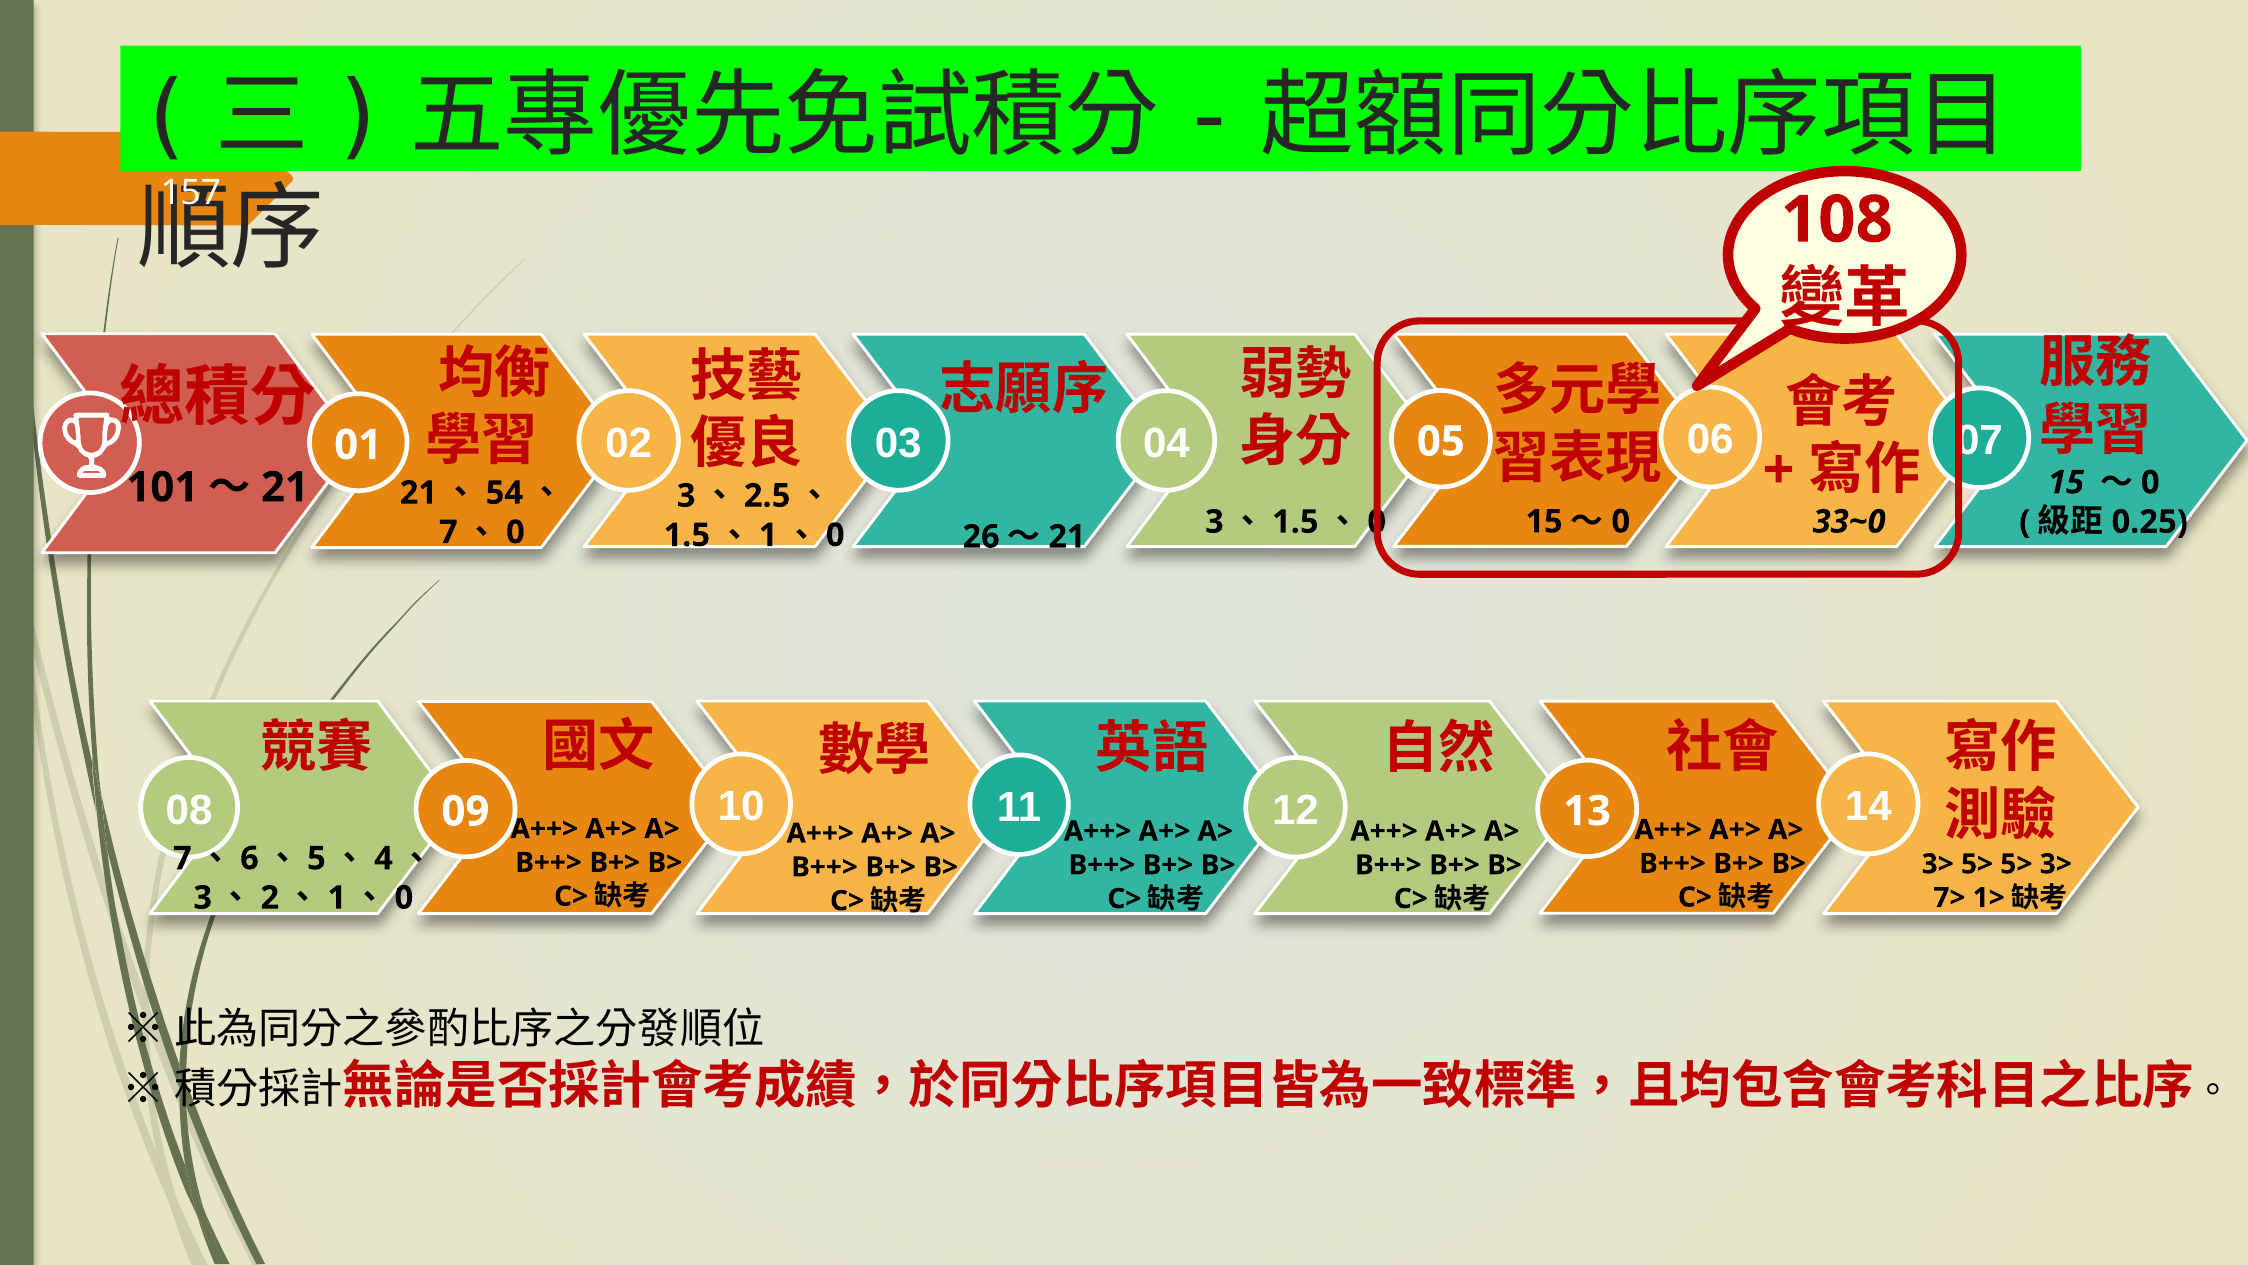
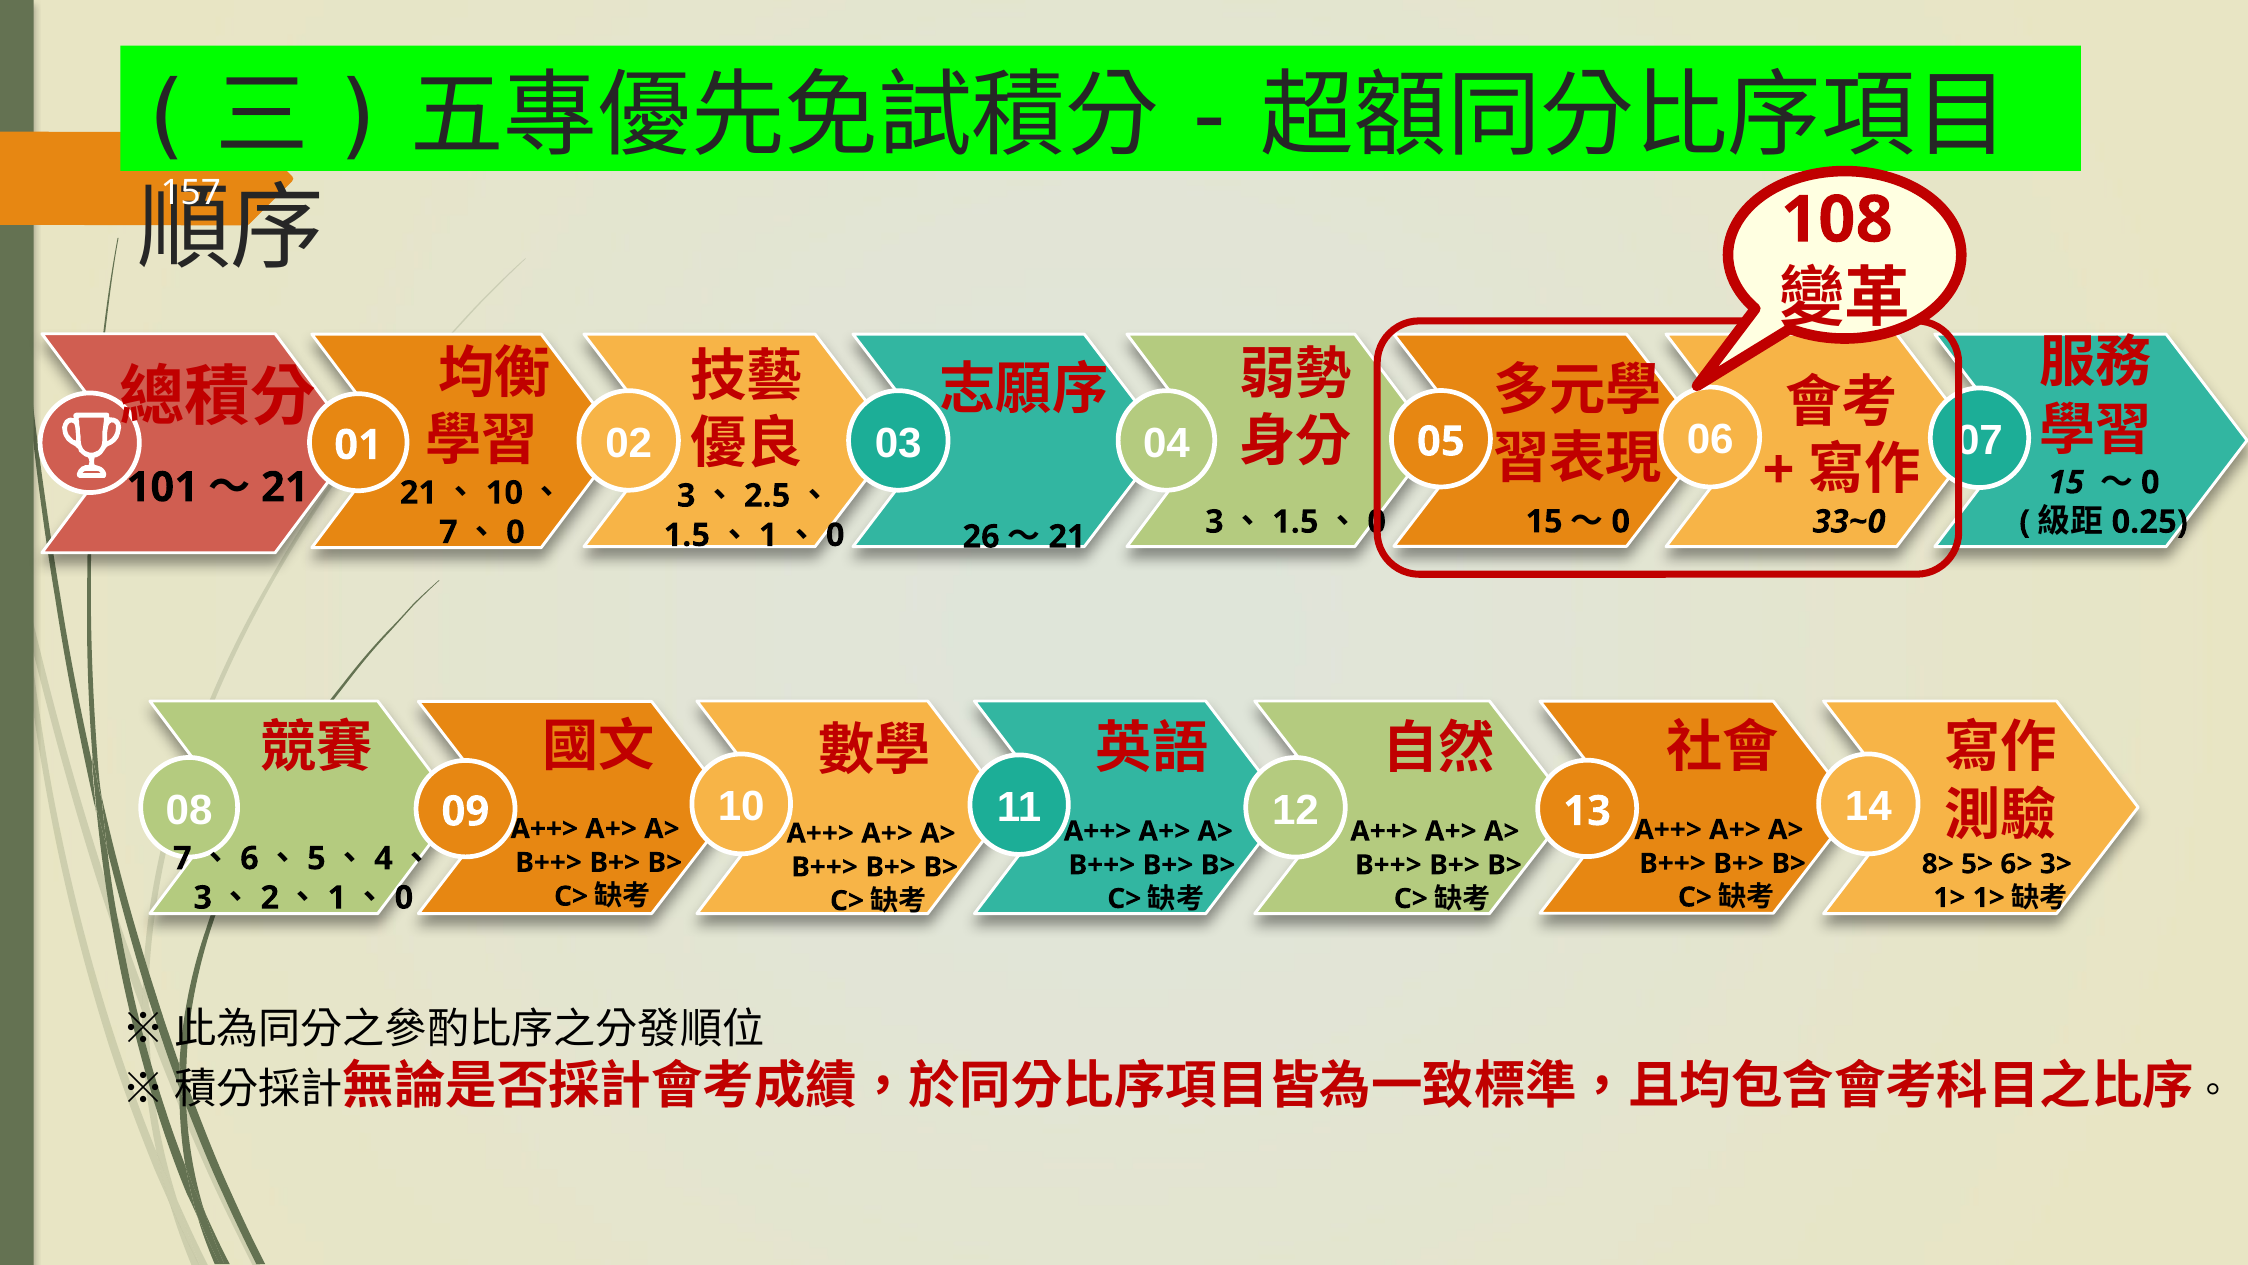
54 at (504, 493): 54 -> 10
3> at (1938, 864): 3> -> 8>
5> 5>: 5> -> 6>
7> at (1949, 897): 7> -> 1>
